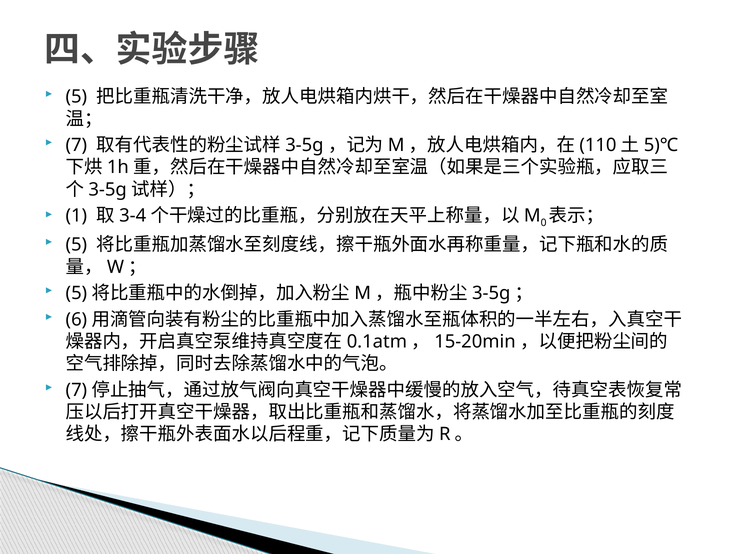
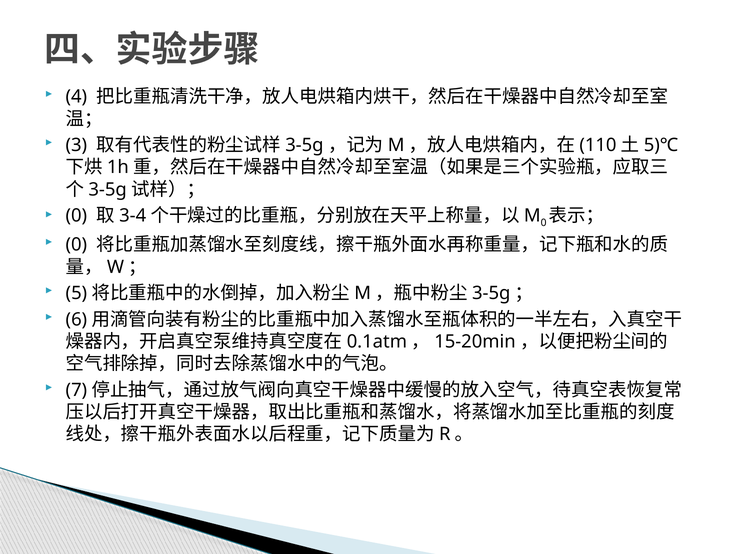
5 at (76, 97): 5 -> 4
7: 7 -> 3
1 at (76, 216): 1 -> 0
5 at (76, 245): 5 -> 0
